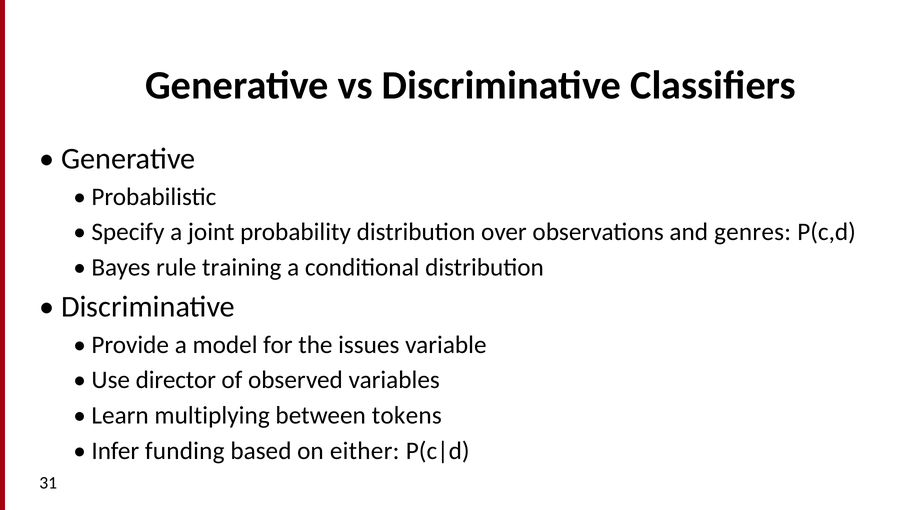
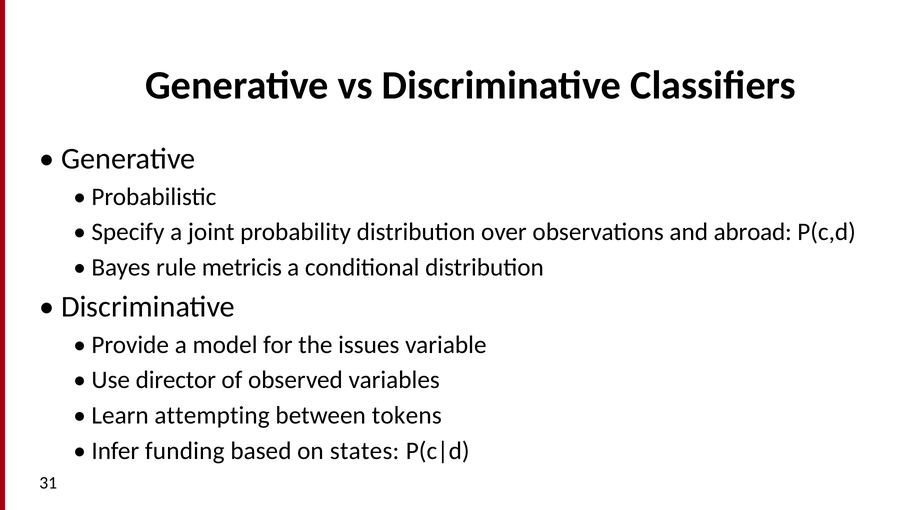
genres: genres -> abroad
training: training -> metricis
multiplying: multiplying -> attempting
either: either -> states
